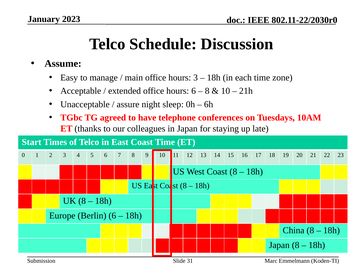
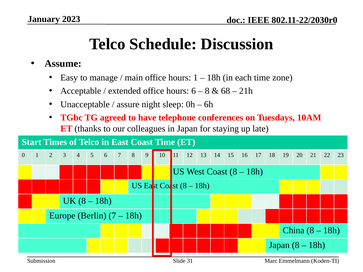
hours 3: 3 -> 1
10 at (226, 91): 10 -> 68
Berlin 6: 6 -> 7
